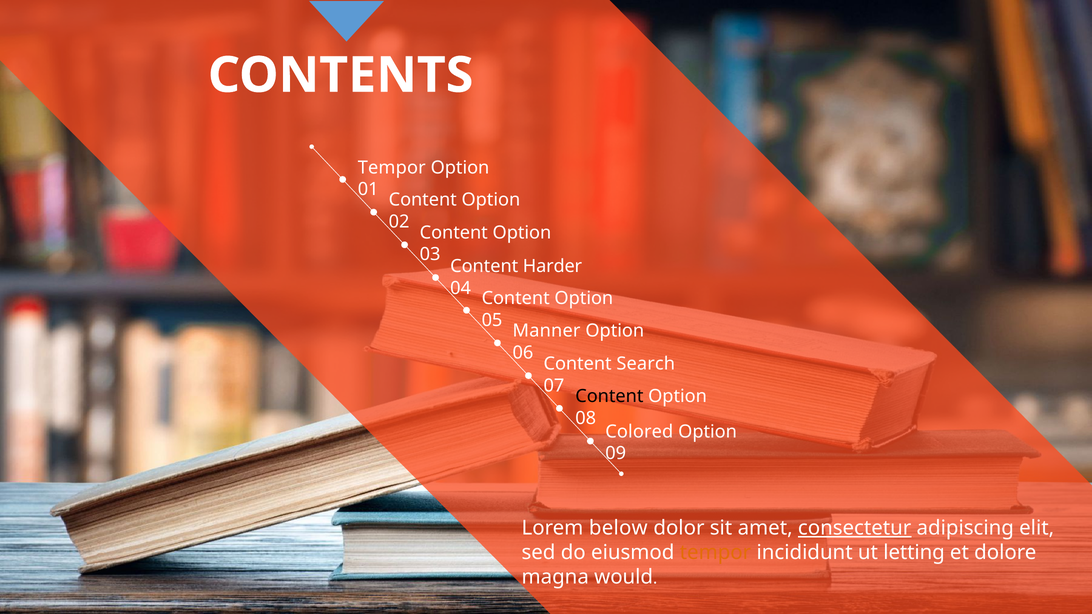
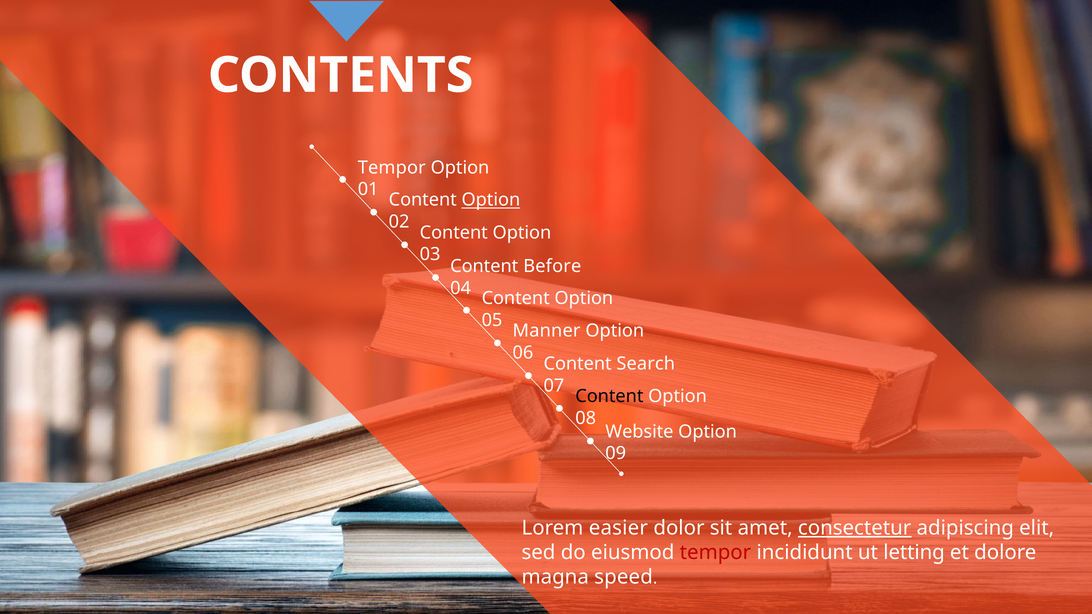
Option at (491, 200) underline: none -> present
Harder: Harder -> Before
Colored: Colored -> Website
below: below -> easier
tempor at (715, 553) colour: orange -> red
would: would -> speed
